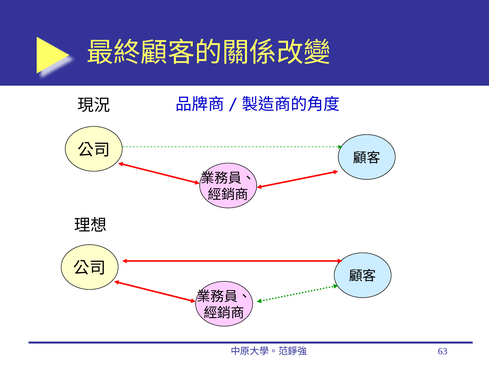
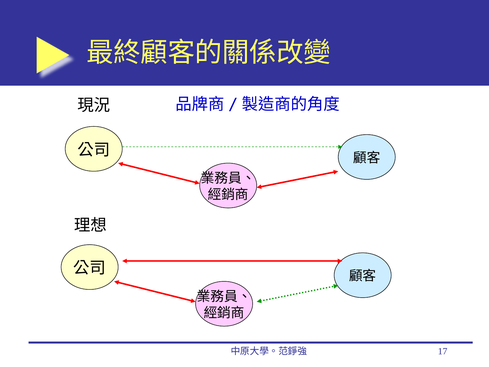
63: 63 -> 17
